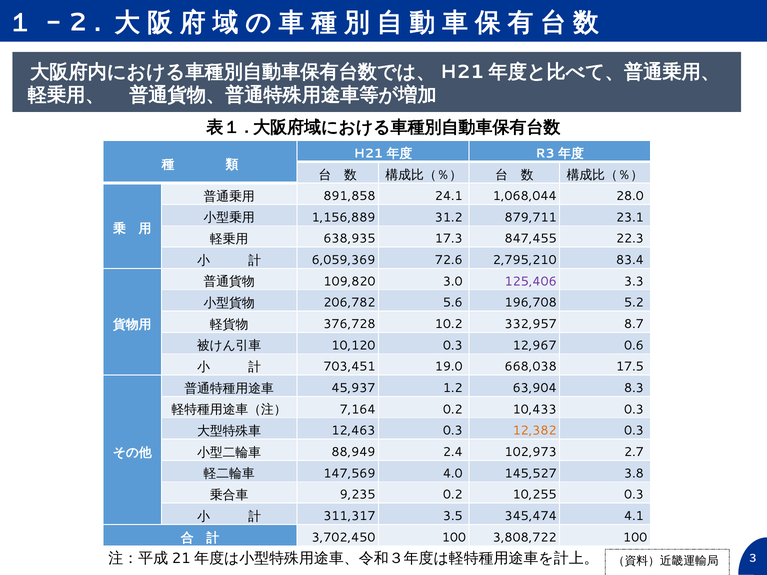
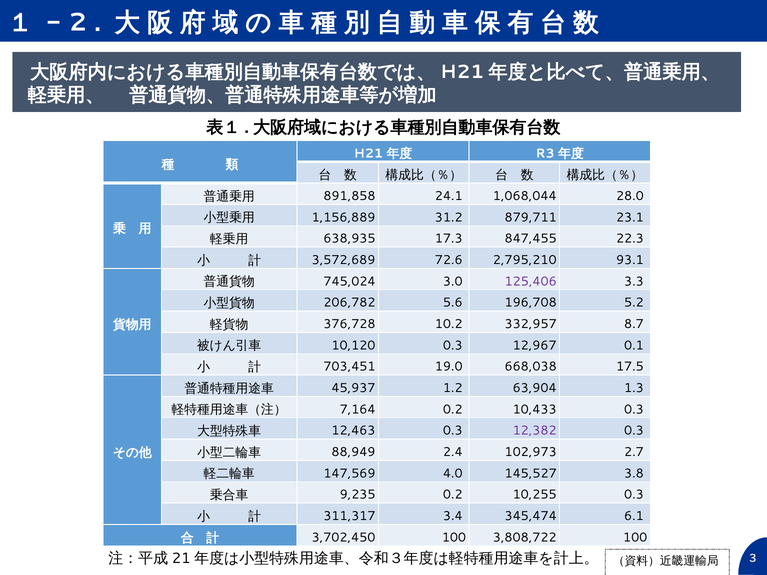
6,059,369: 6,059,369 -> 3,572,689
83.4: 83.4 -> 93.1
109,820: 109,820 -> 745,024
0.6: 0.6 -> 0.1
8.3: 8.3 -> 1.3
12,382 colour: orange -> purple
3.5: 3.5 -> 3.4
4.1: 4.1 -> 6.1
